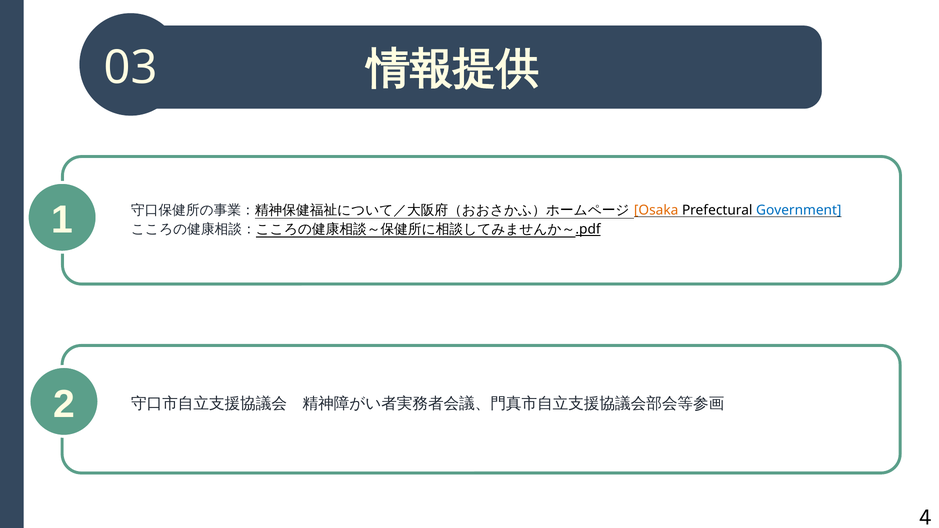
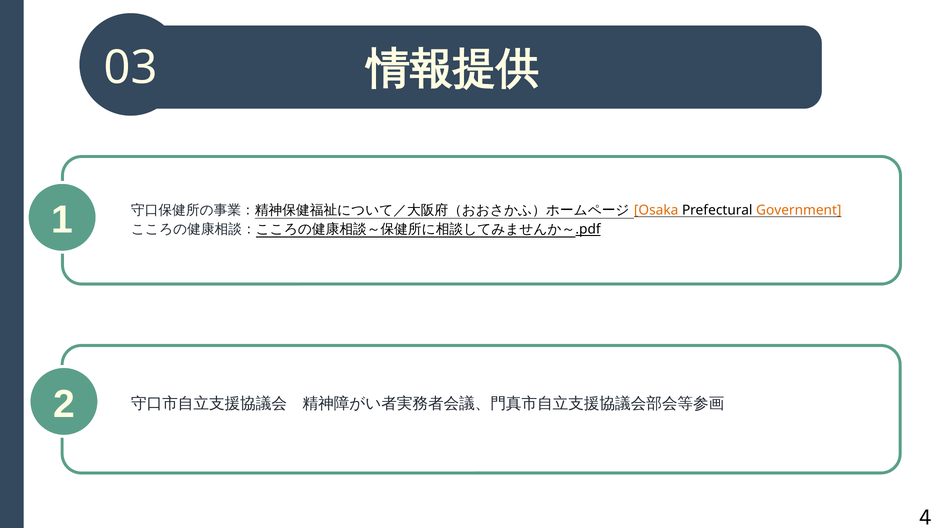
Government colour: blue -> orange
